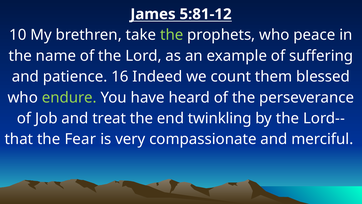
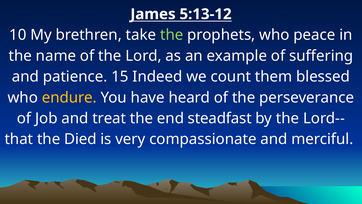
5:81-12: 5:81-12 -> 5:13-12
16: 16 -> 15
endure colour: light green -> yellow
twinkling: twinkling -> steadfast
Fear: Fear -> Died
